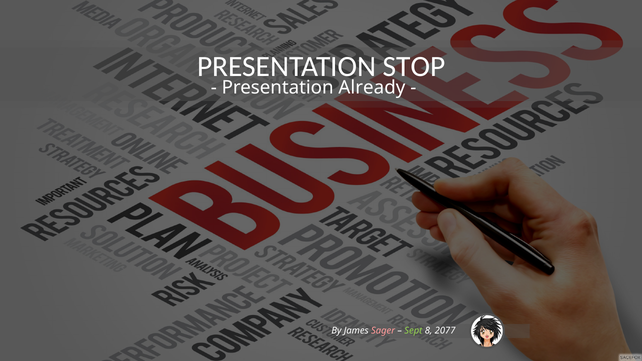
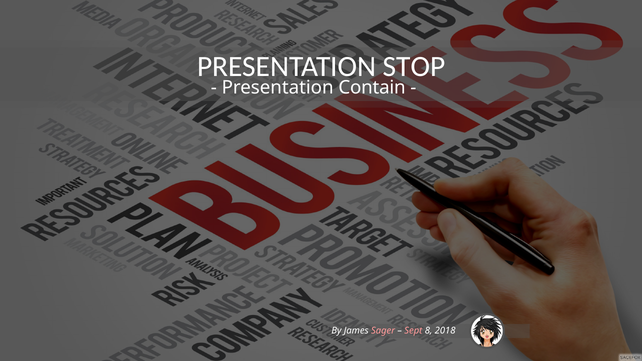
Already: Already -> Contain
Sept colour: light green -> pink
2077: 2077 -> 2018
